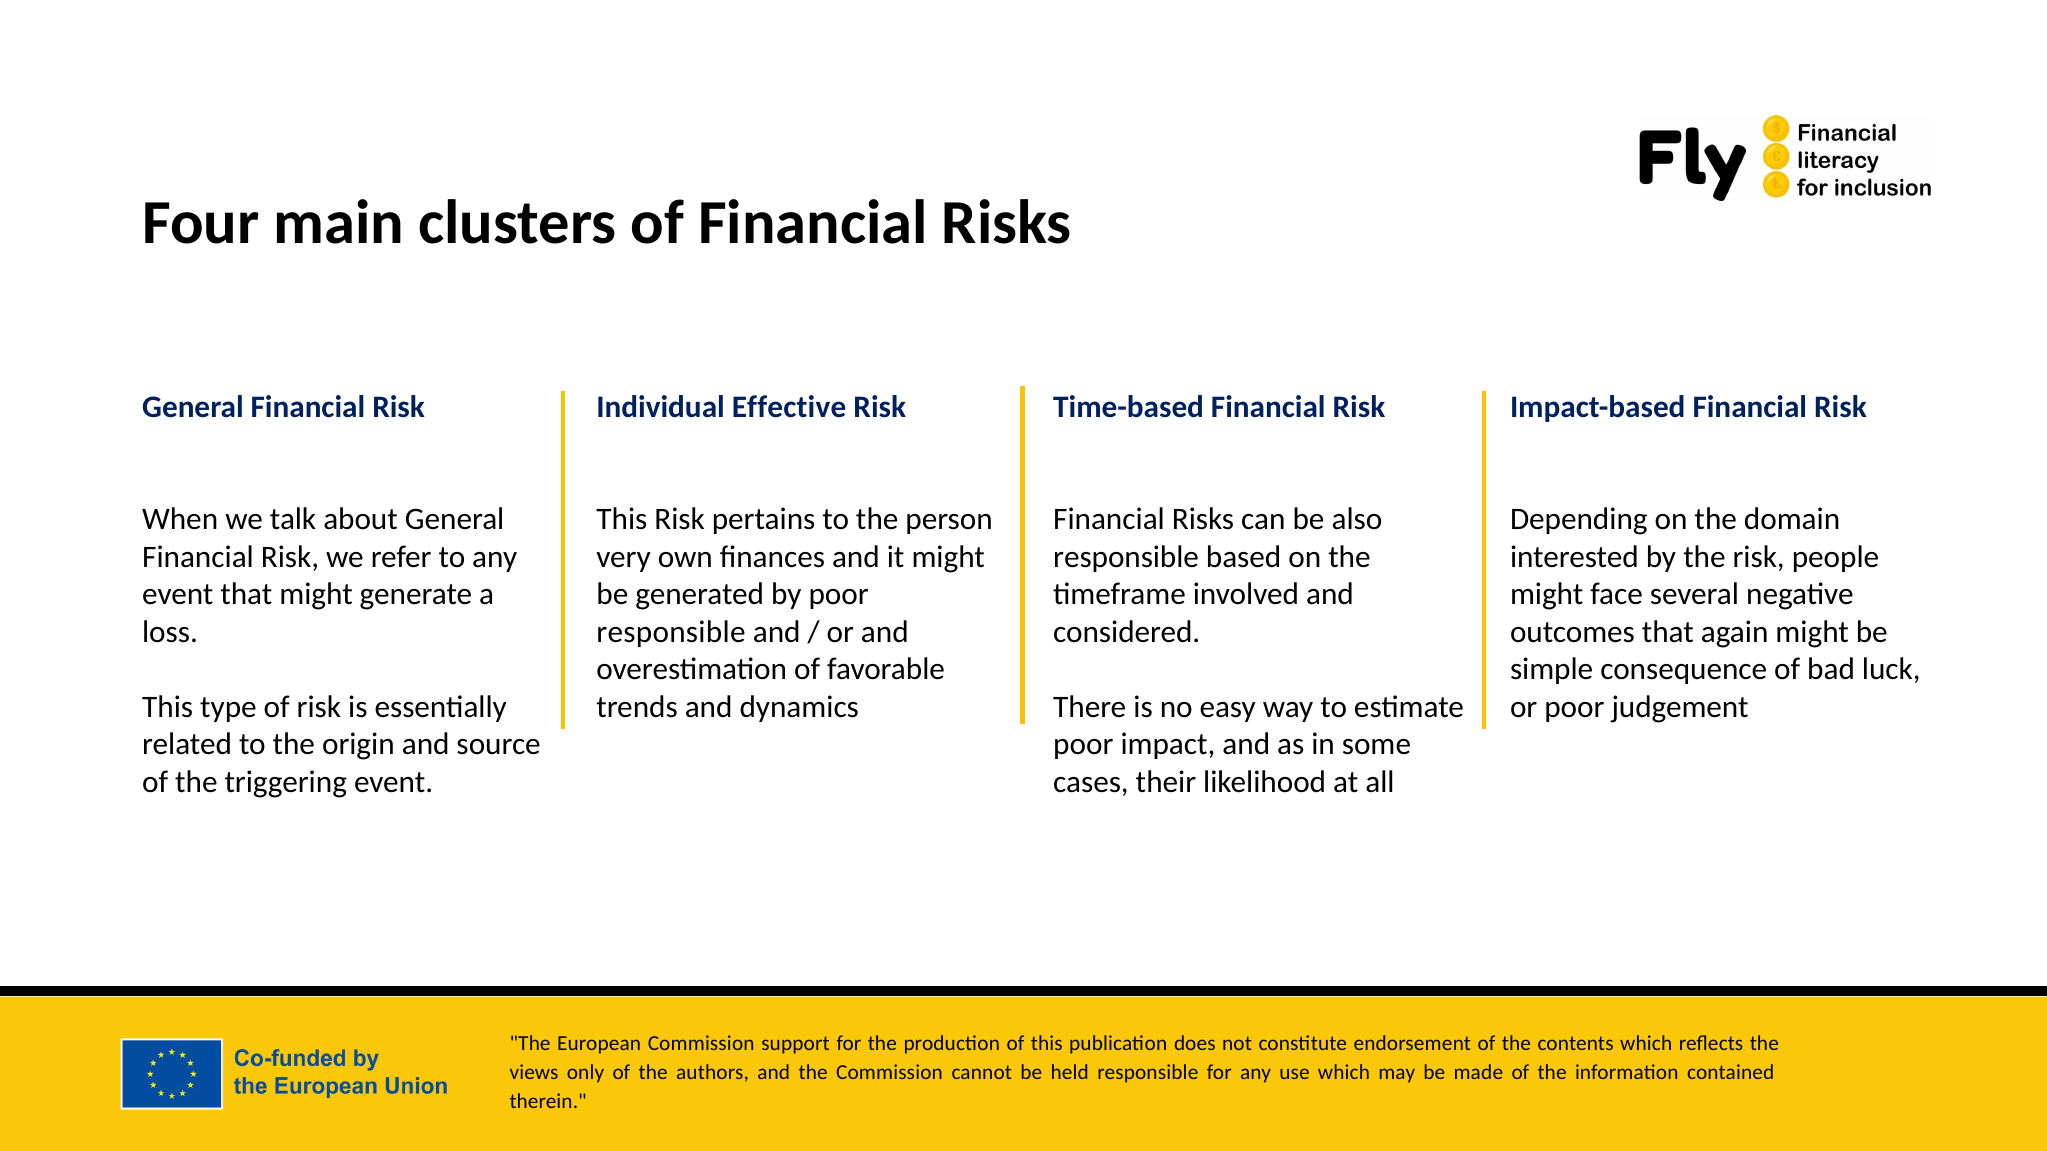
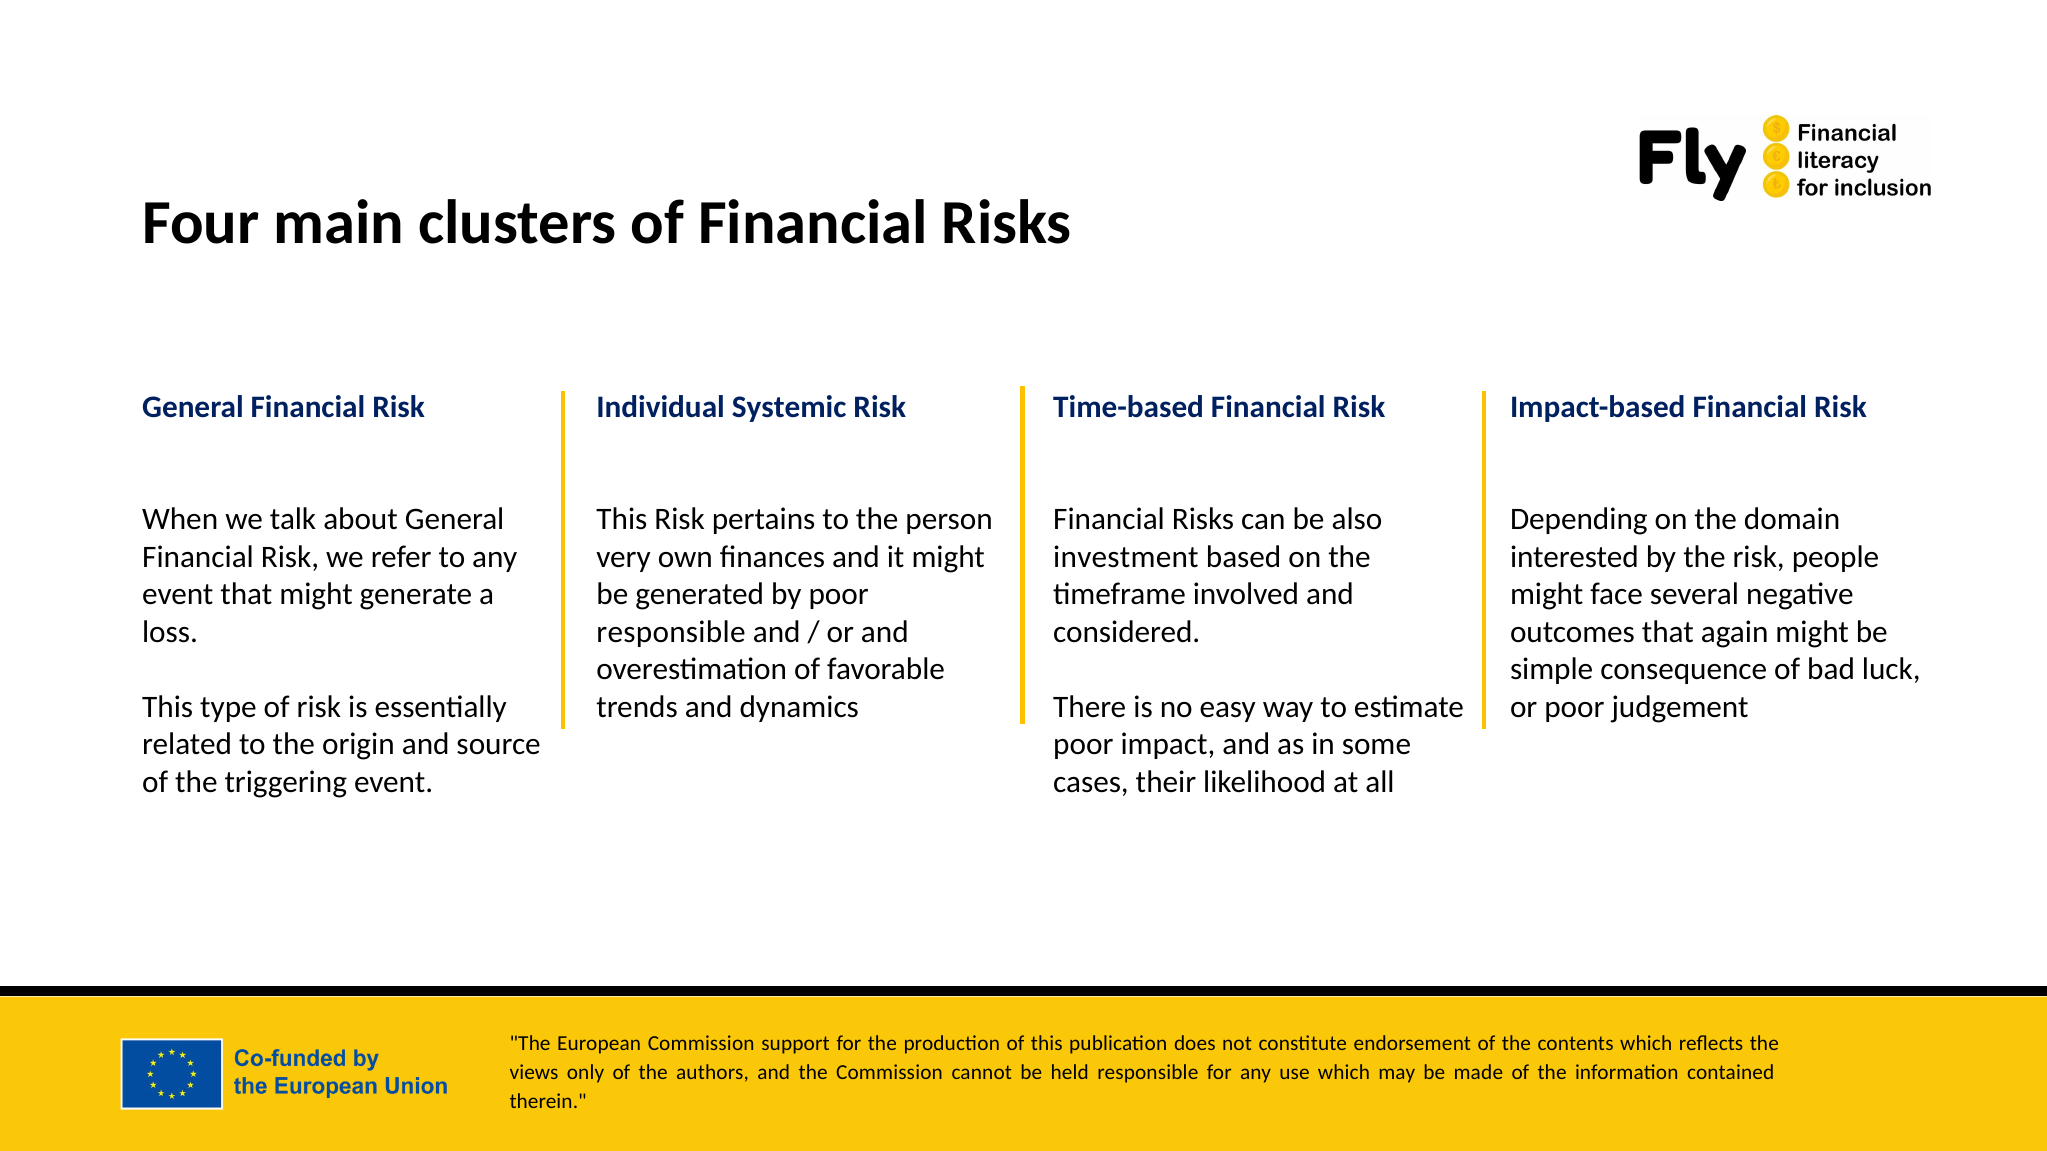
Effective: Effective -> Systemic
responsible at (1126, 557): responsible -> investment
